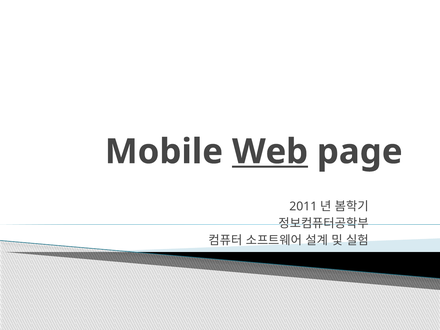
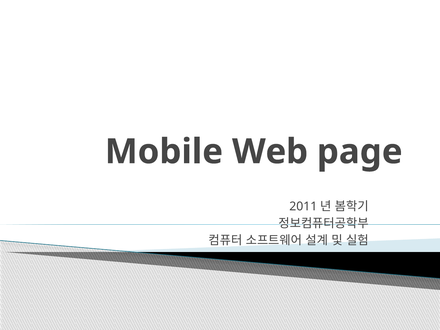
Web underline: present -> none
